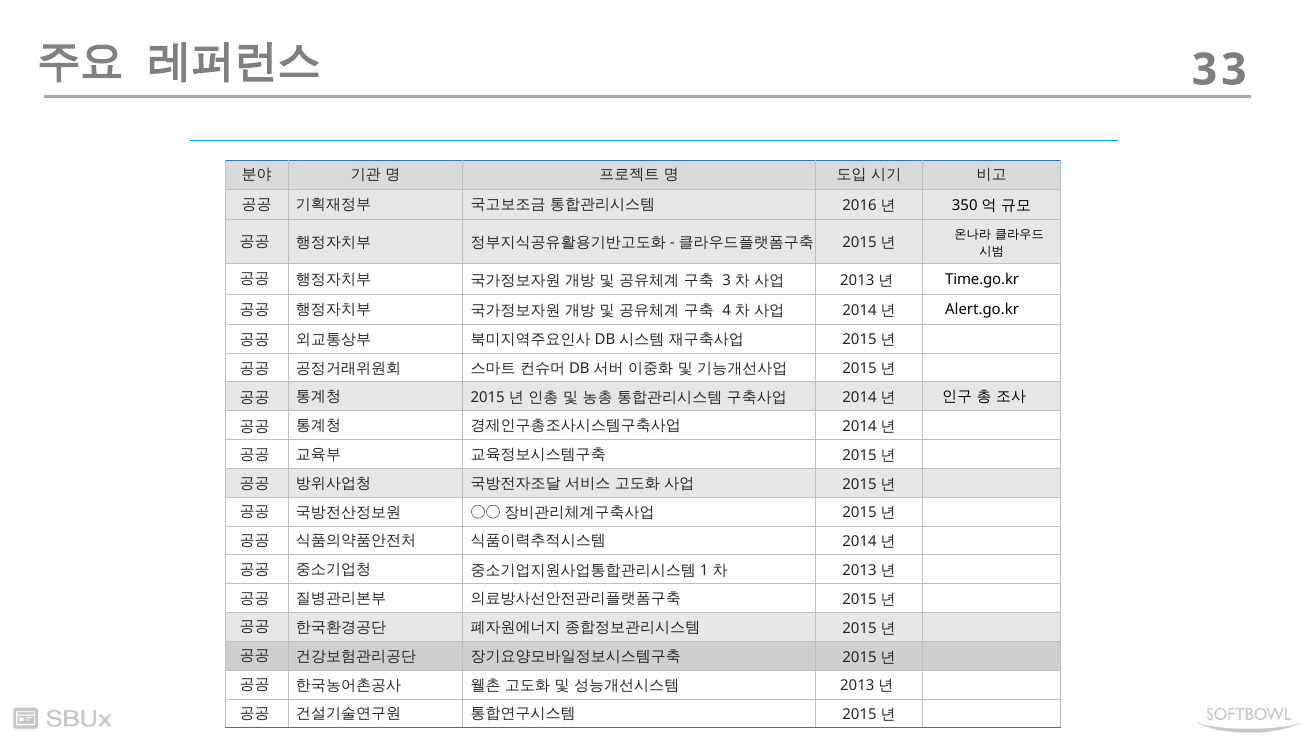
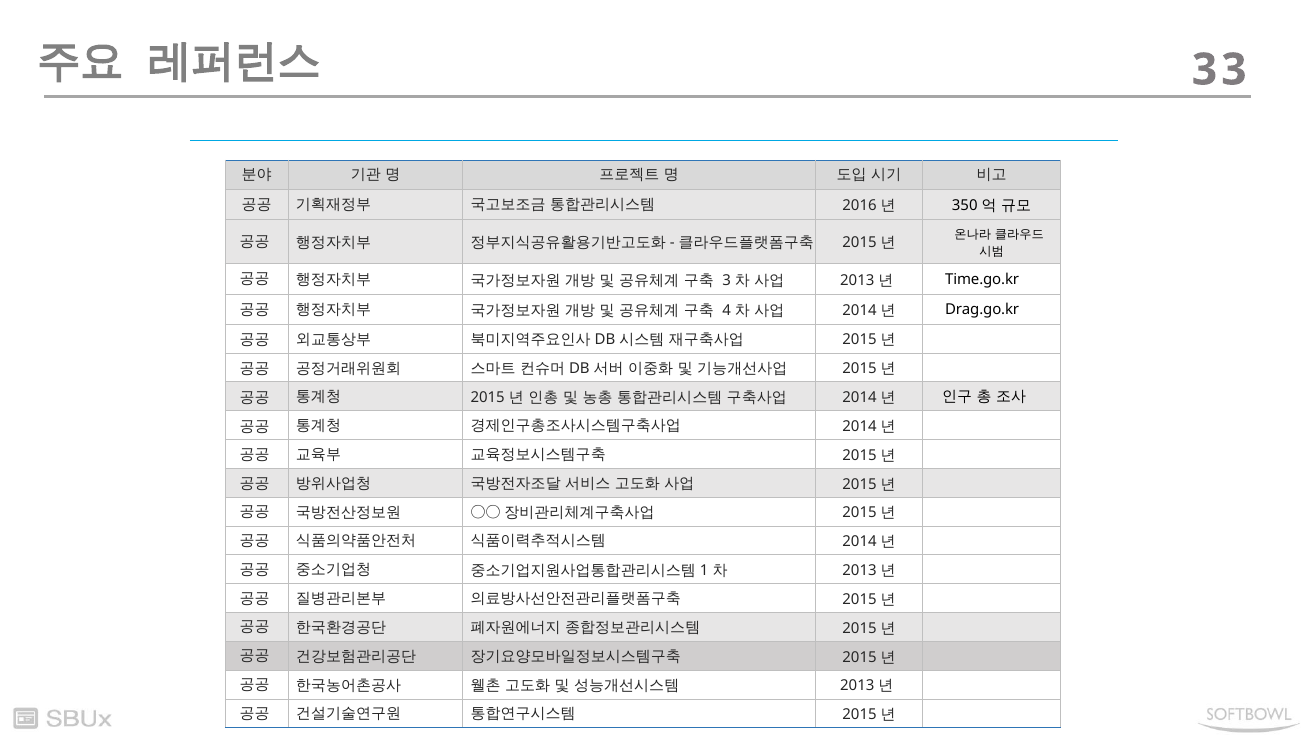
Alert.go.kr: Alert.go.kr -> Drag.go.kr
